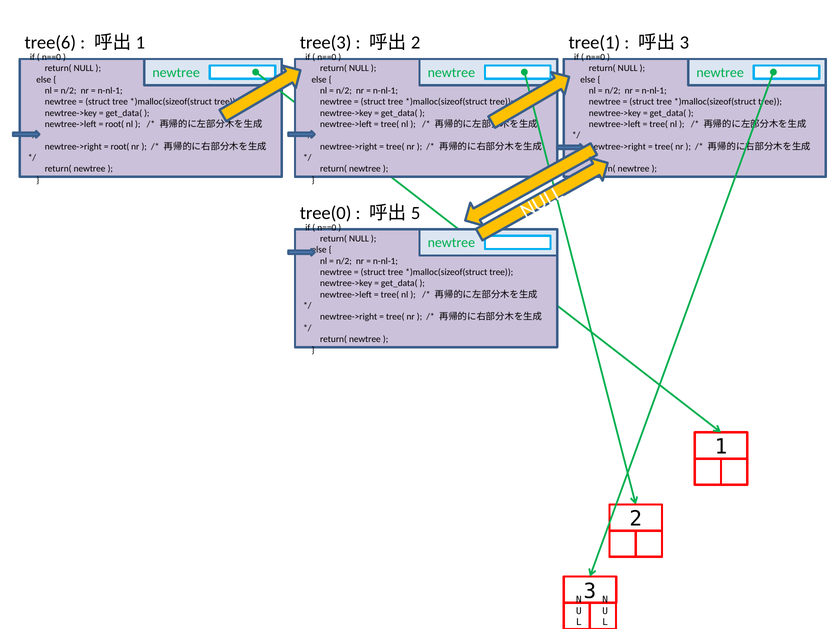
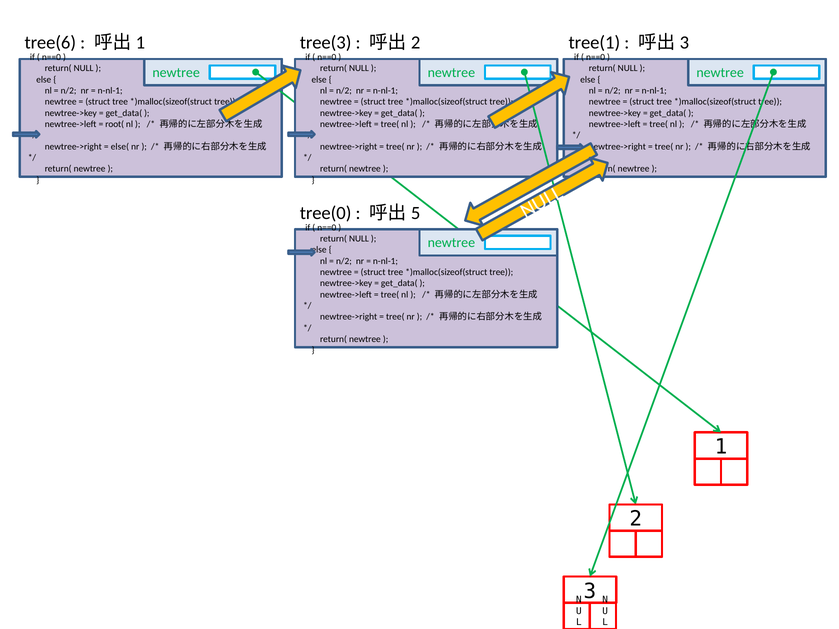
root( at (120, 147): root( -> else(
